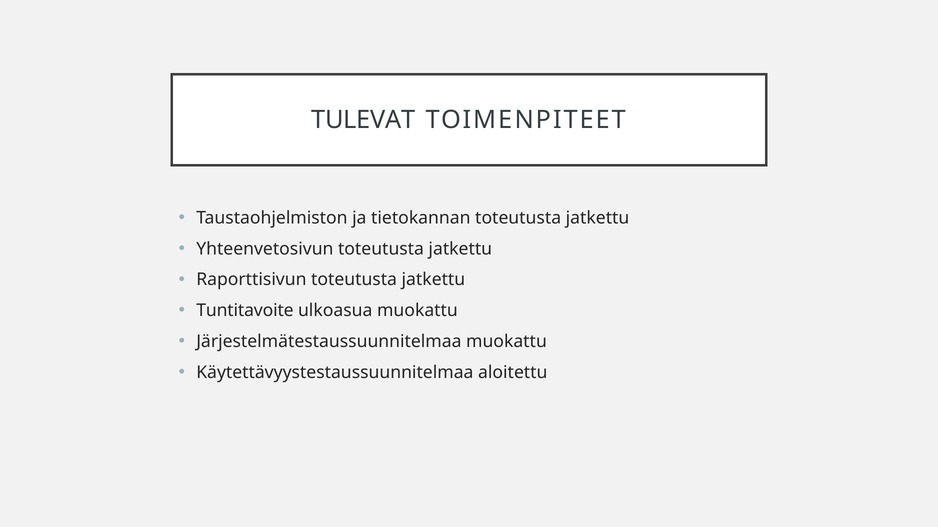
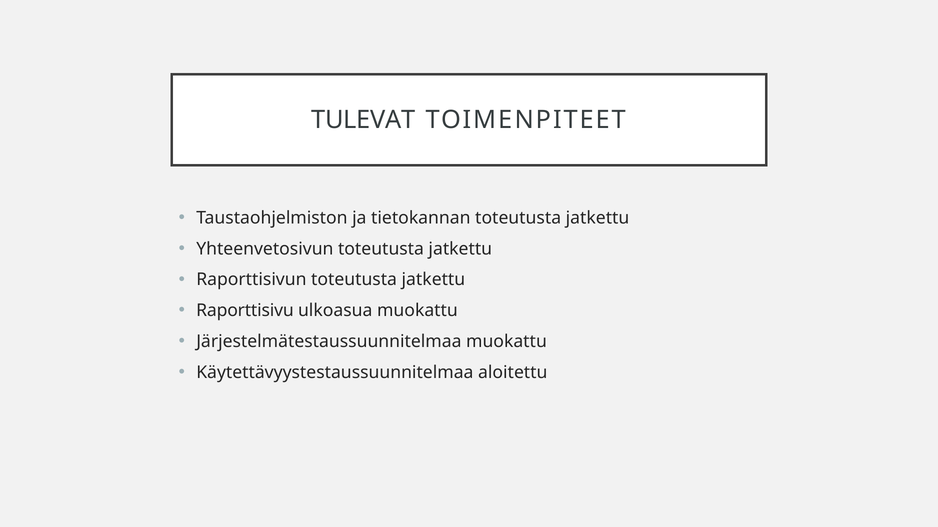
Tuntitavoite: Tuntitavoite -> Raporttisivu
